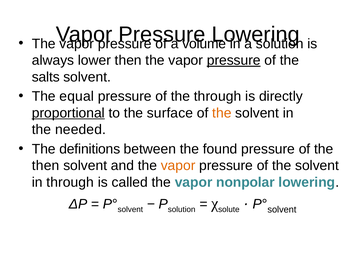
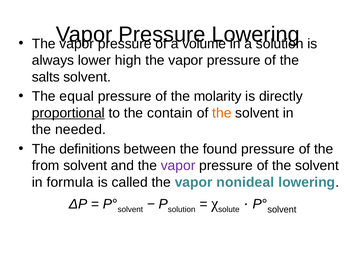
lower then: then -> high
pressure at (234, 60) underline: present -> none
the through: through -> molarity
surface: surface -> contain
then at (46, 166): then -> from
vapor at (178, 166) colour: orange -> purple
in through: through -> formula
nonpolar: nonpolar -> nonideal
